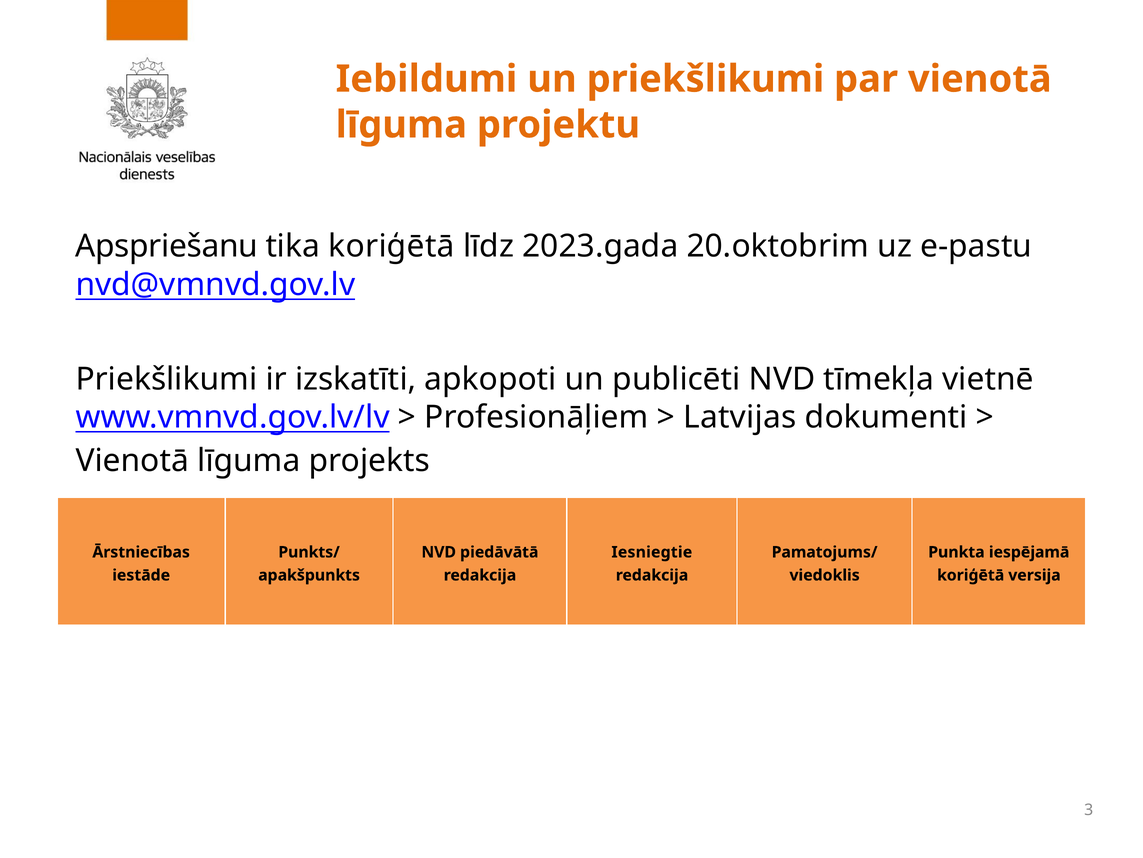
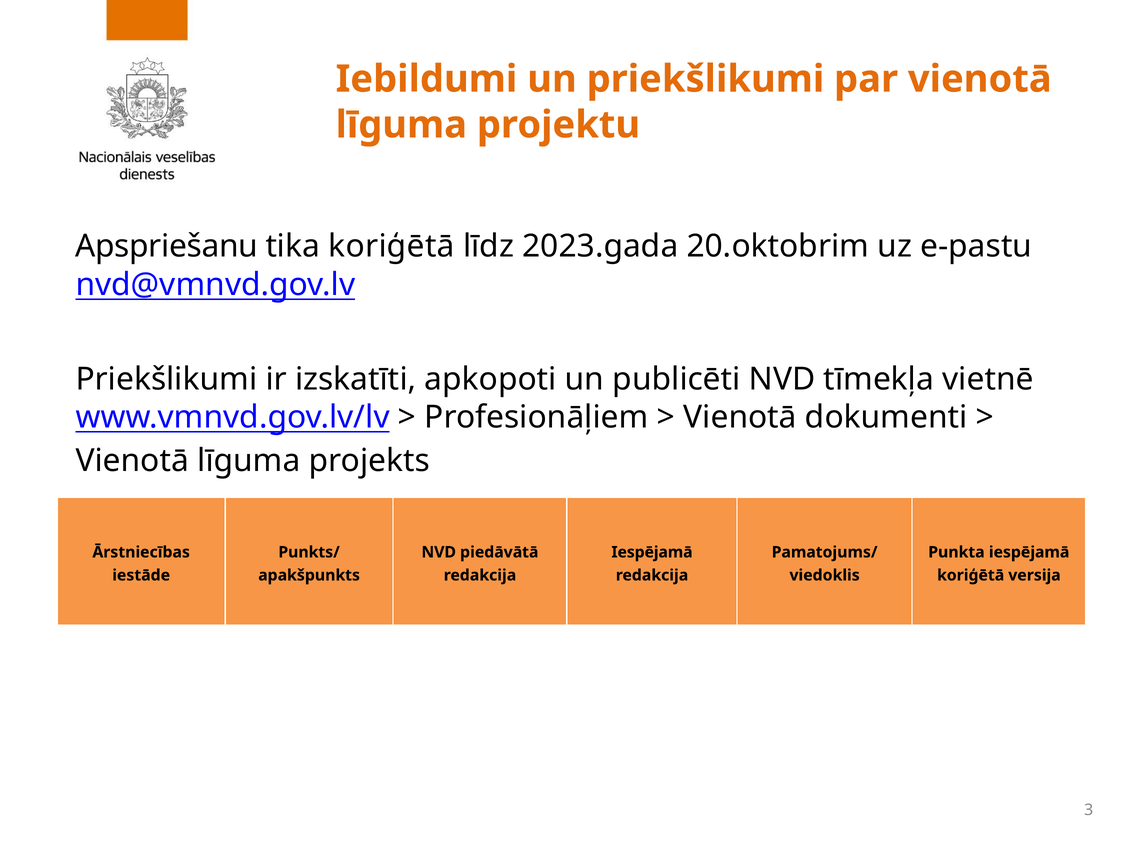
Latvijas at (740, 417): Latvijas -> Vienotā
Iesniegtie at (652, 552): Iesniegtie -> Iespējamā
